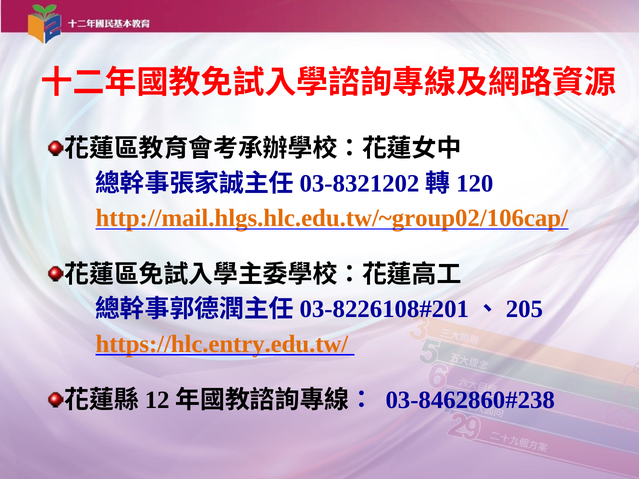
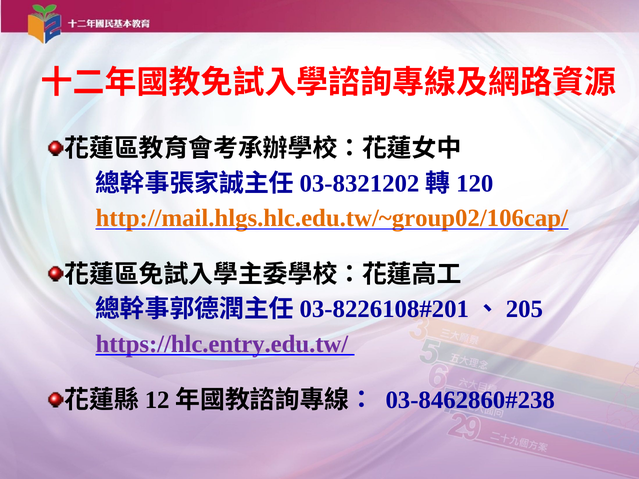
https://hlc.entry.edu.tw/ colour: orange -> purple
